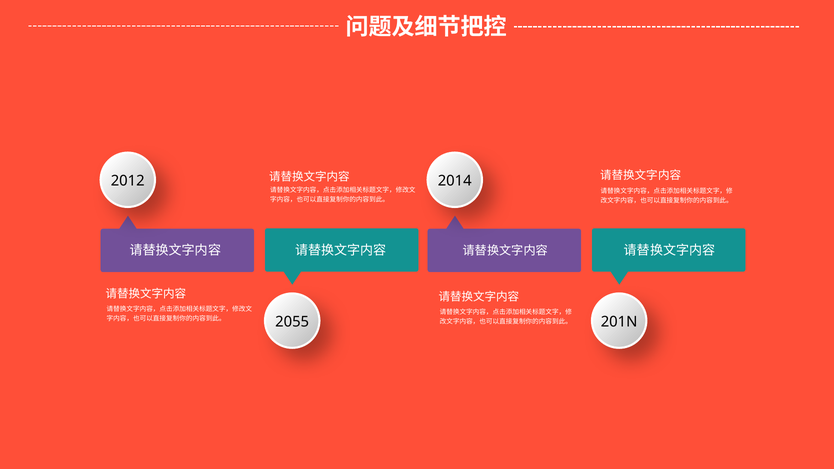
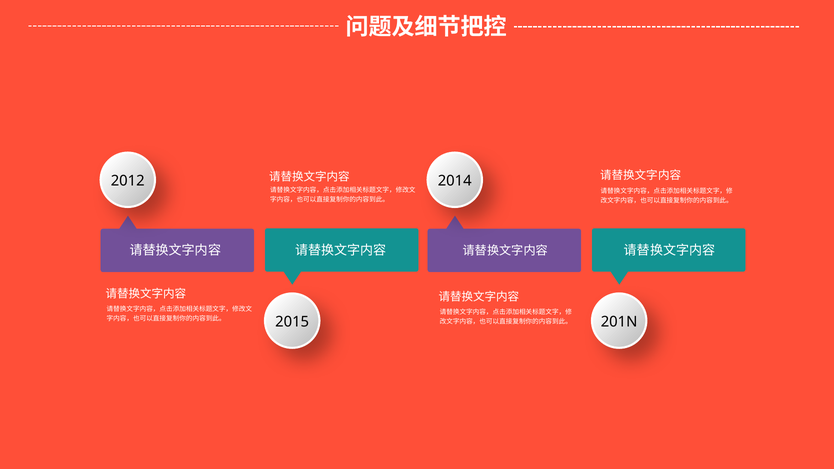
2055: 2055 -> 2015
